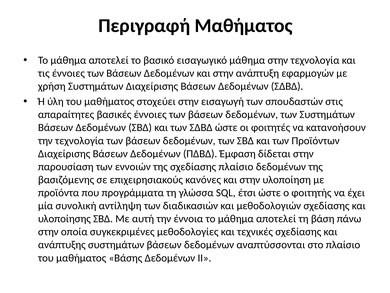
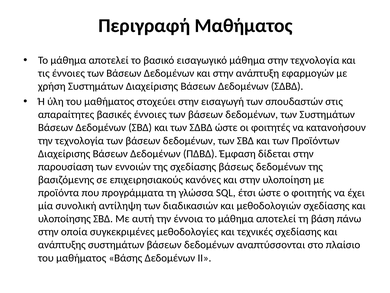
σχεδίασης πλαίσιο: πλαίσιο -> βάσεως
